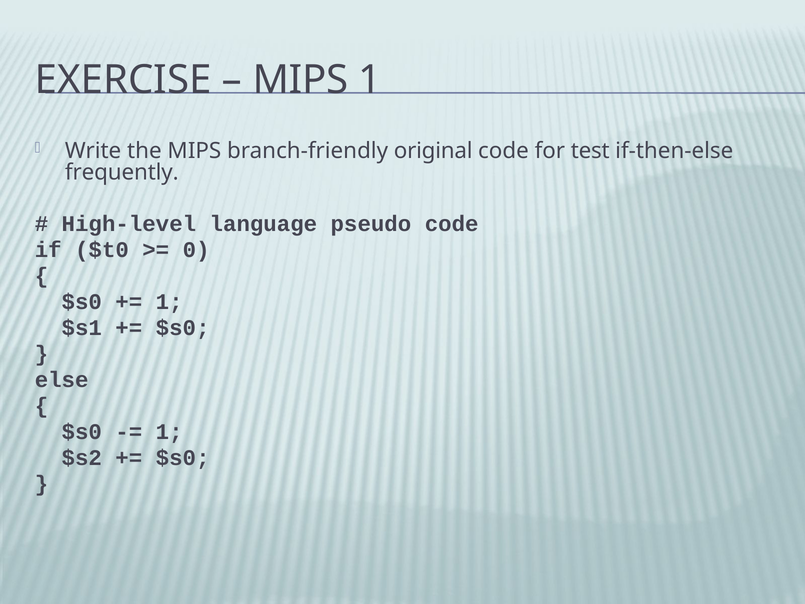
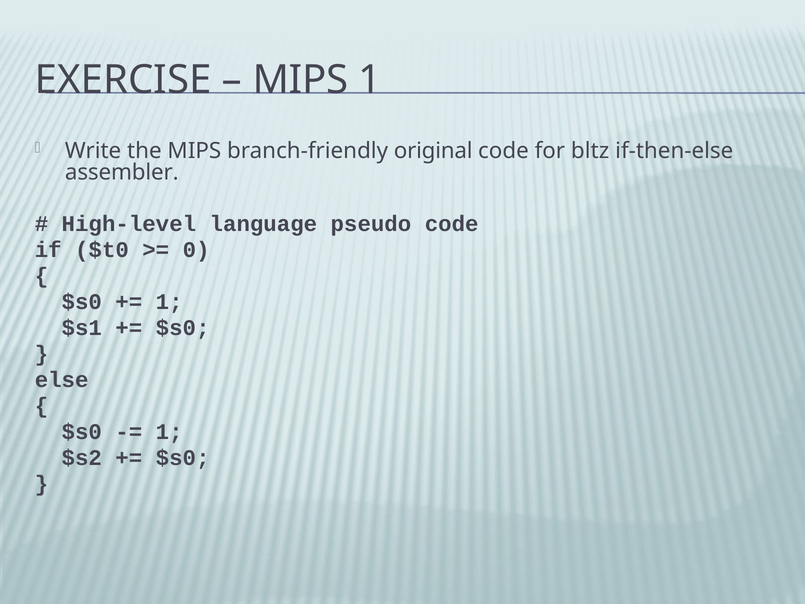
test: test -> bltz
frequently: frequently -> assembler
